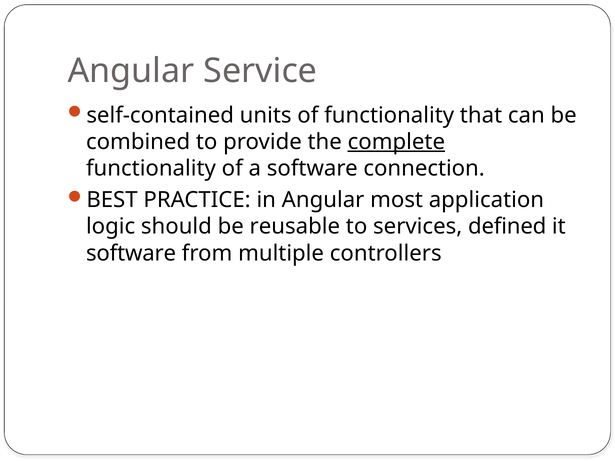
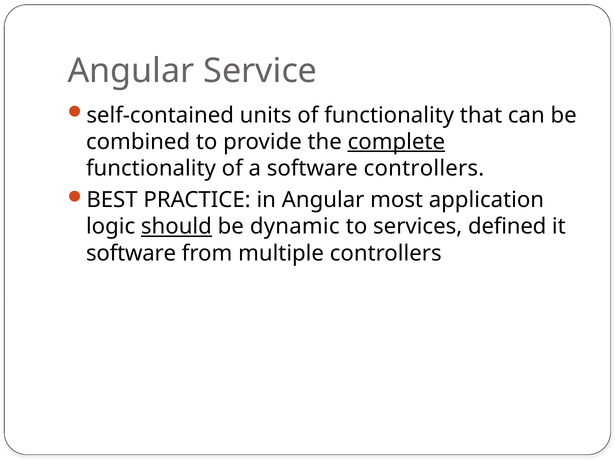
software connection: connection -> controllers
should underline: none -> present
reusable: reusable -> dynamic
